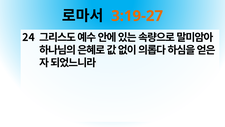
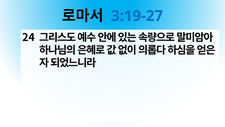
3:19-27 colour: orange -> blue
